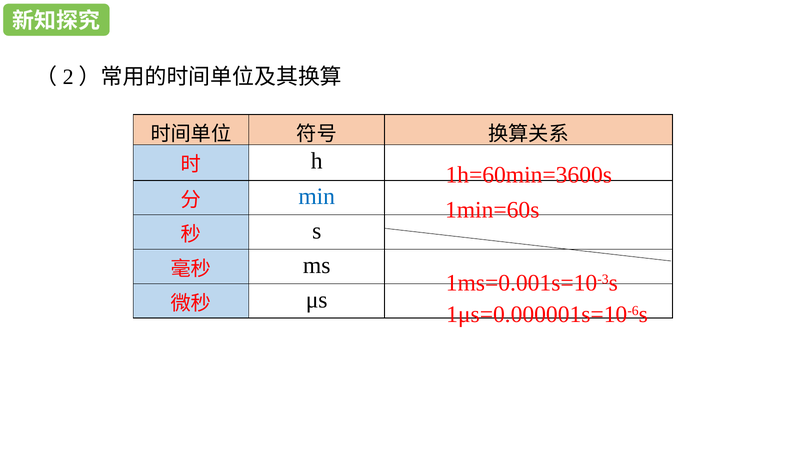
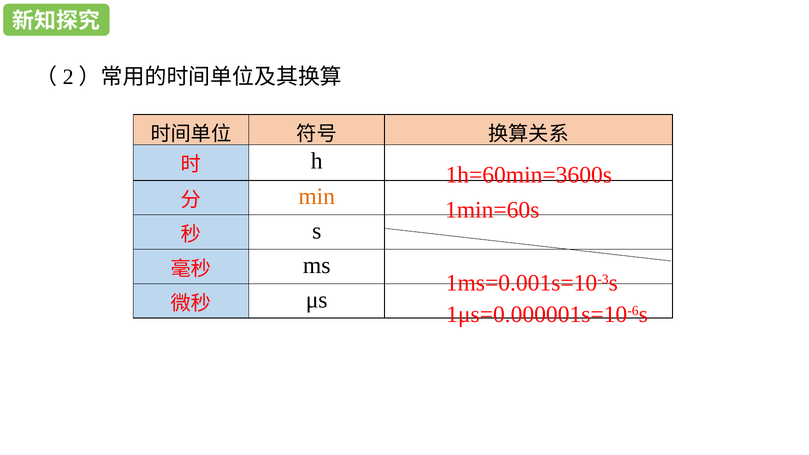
min colour: blue -> orange
